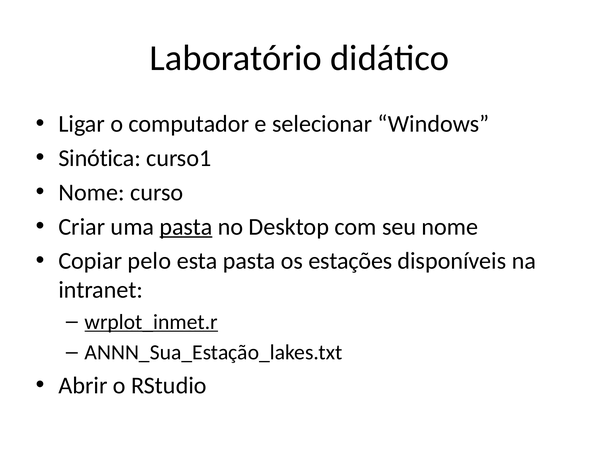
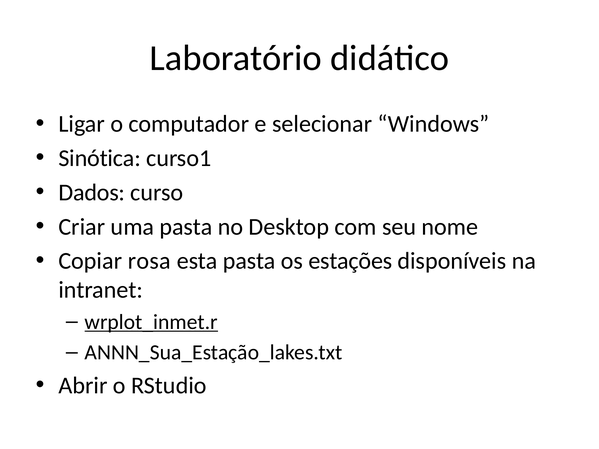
Nome at (92, 193): Nome -> Dados
pasta at (186, 227) underline: present -> none
pelo: pelo -> rosa
